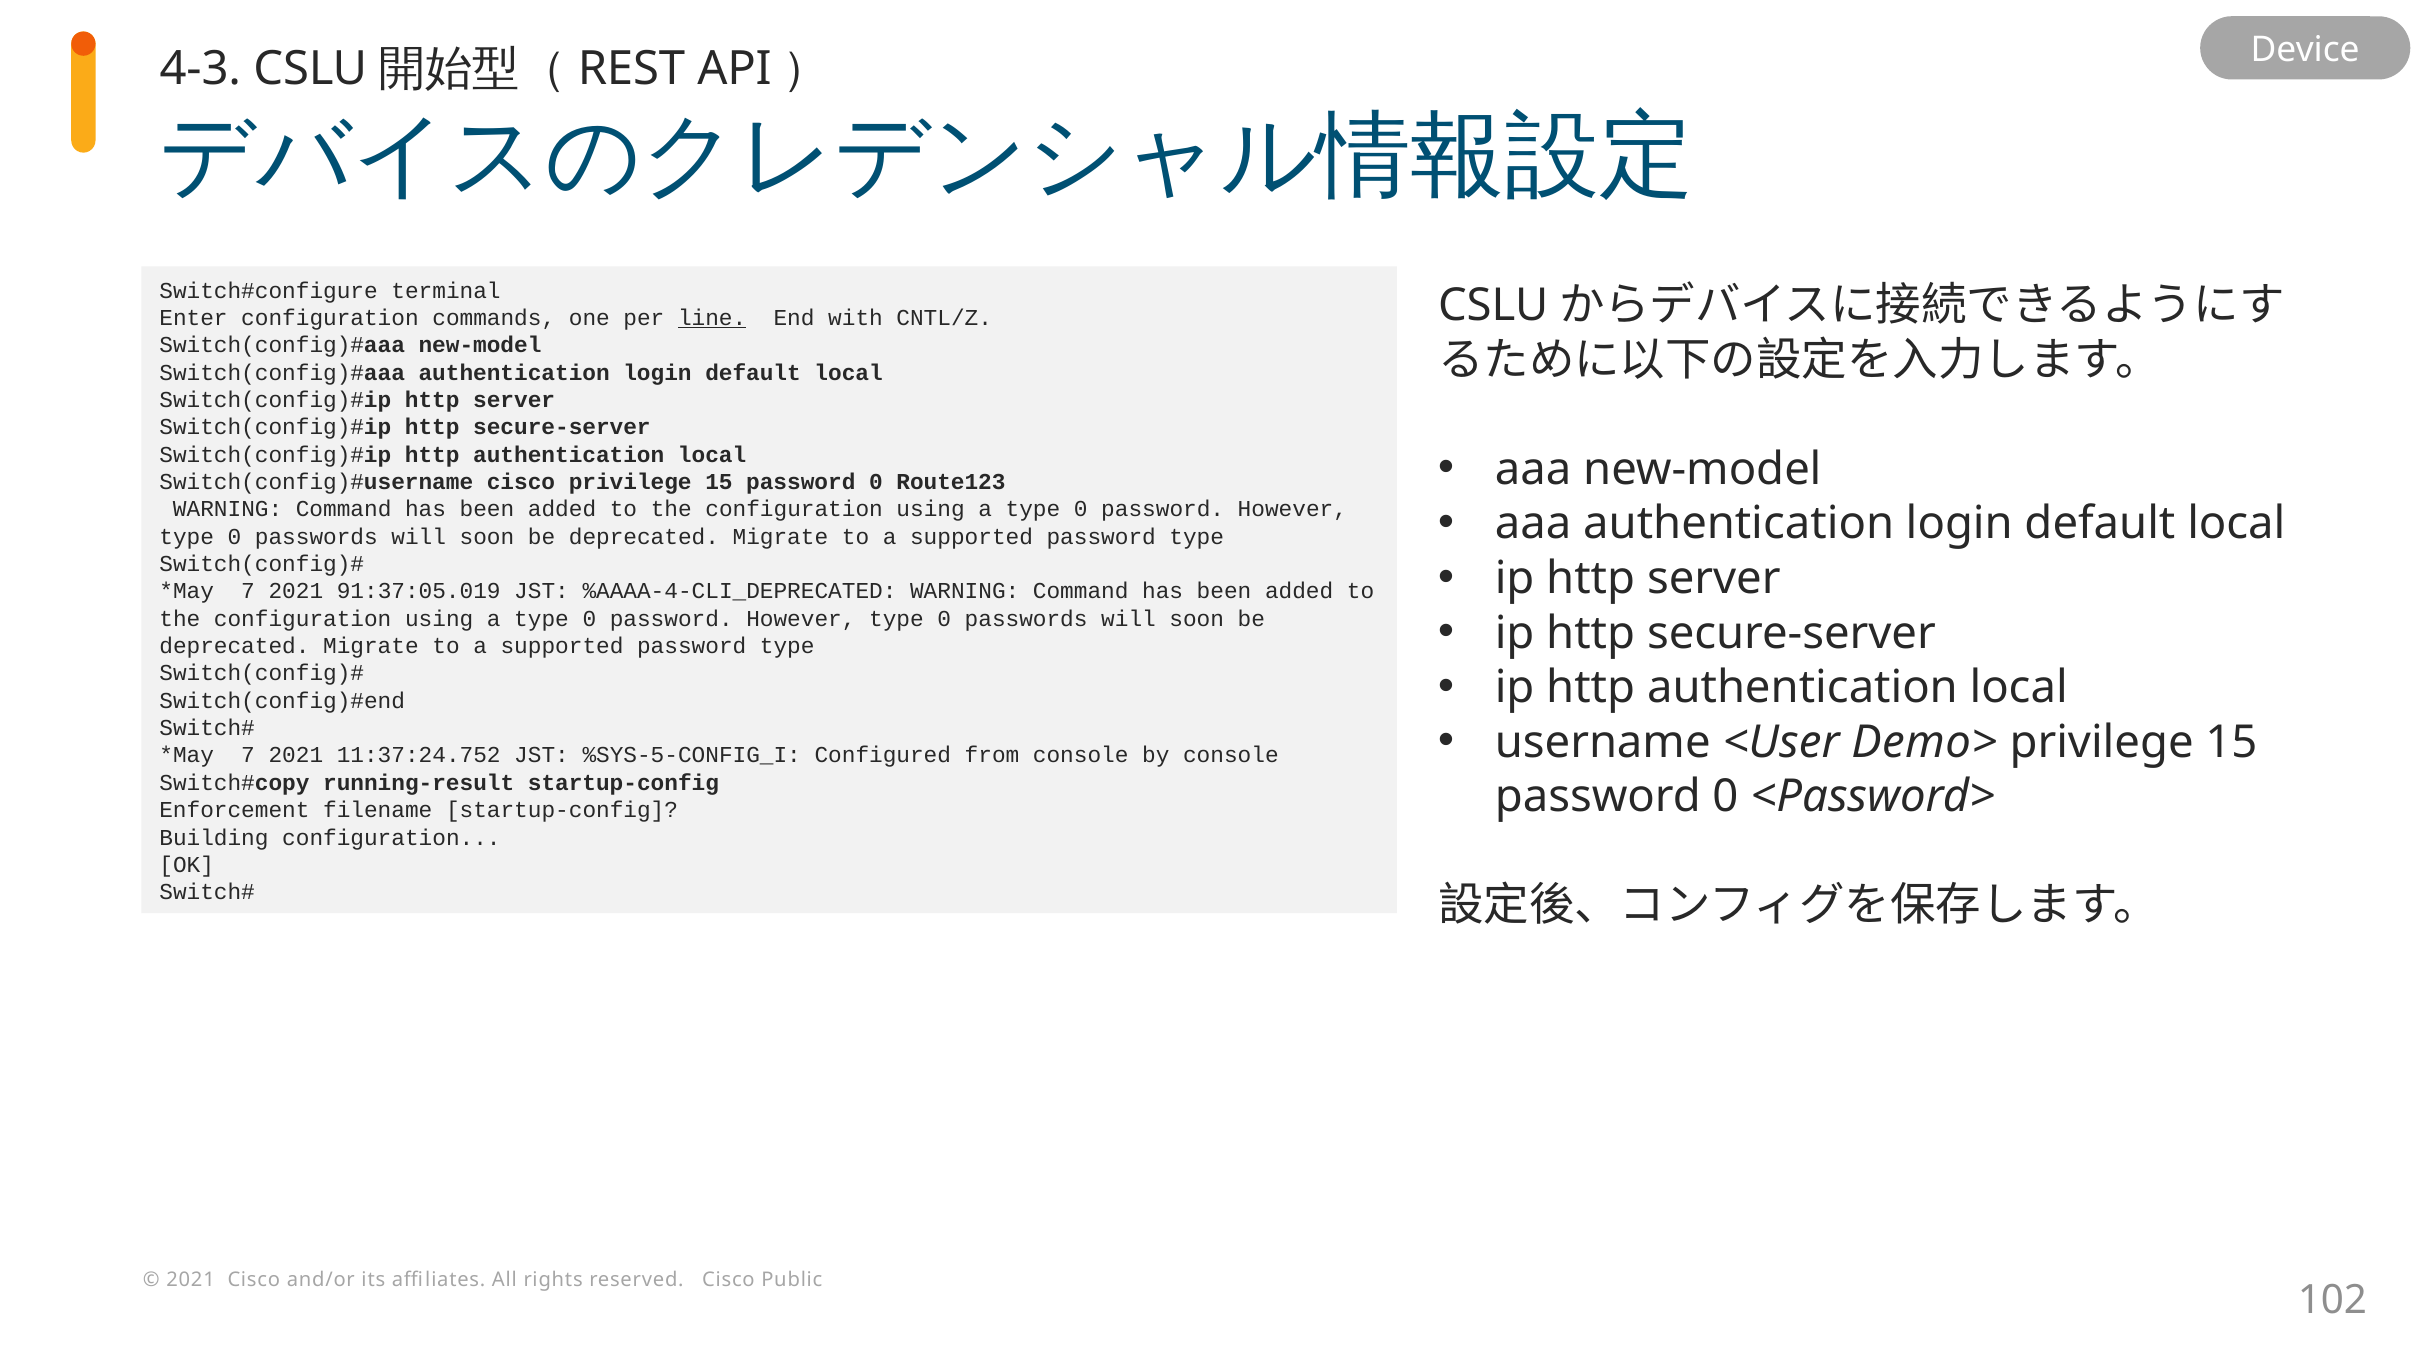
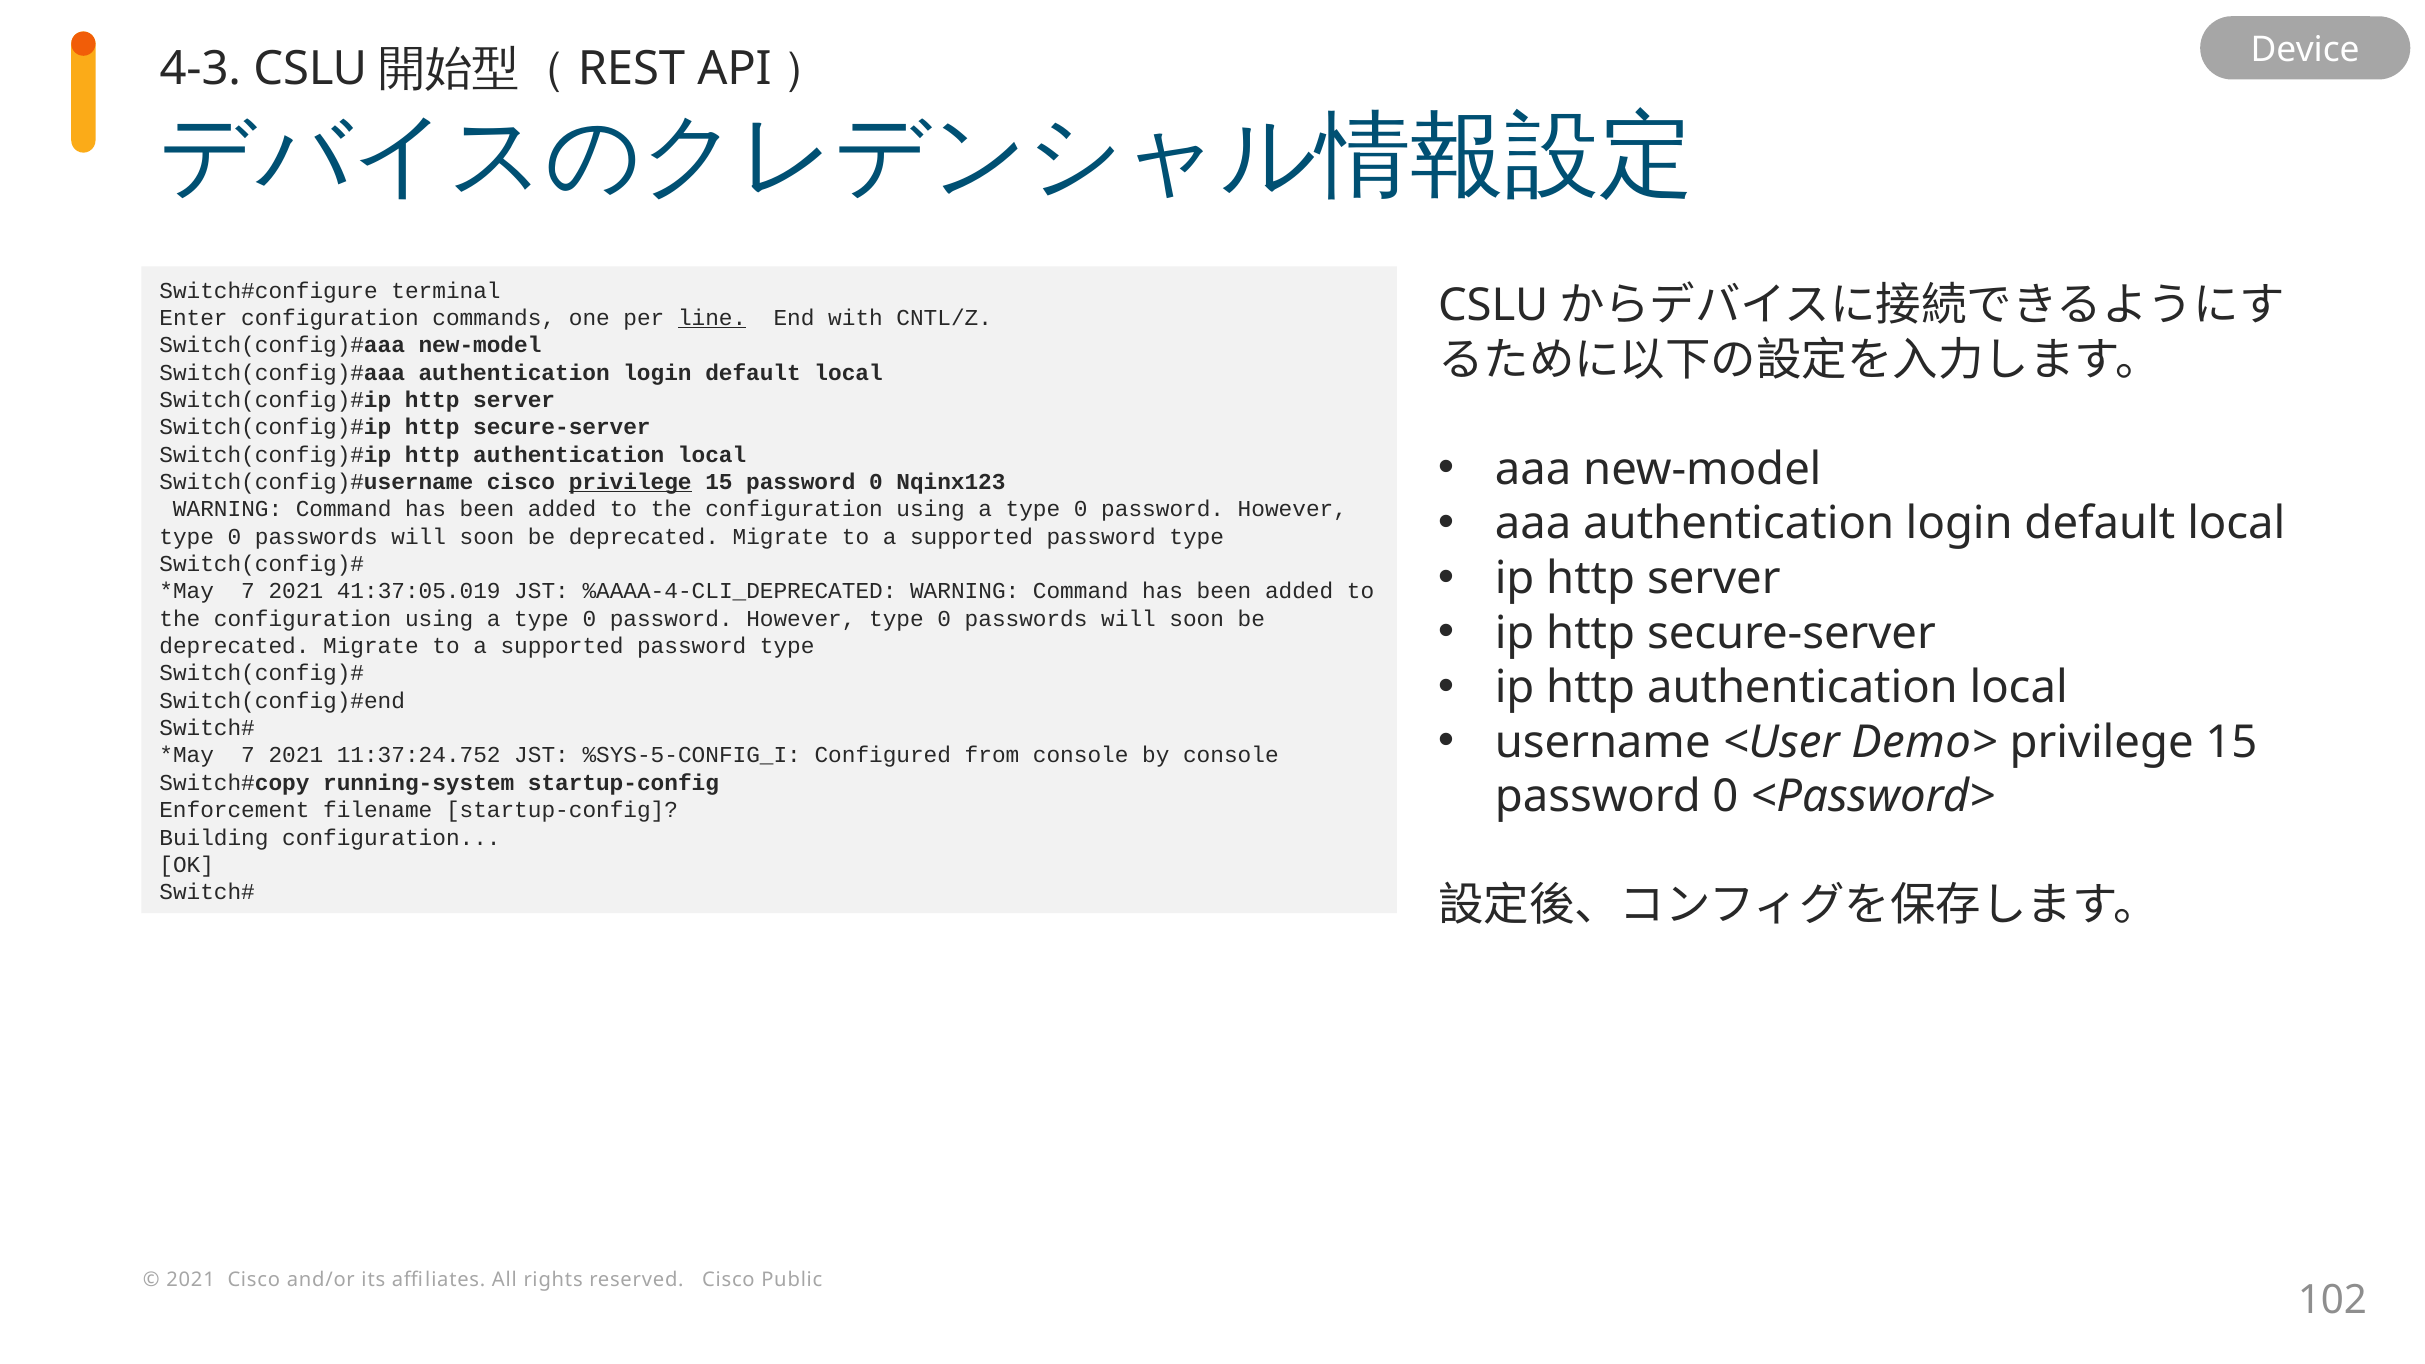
privilege at (630, 482) underline: none -> present
Route123: Route123 -> Nqinx123
91:37:05.019: 91:37:05.019 -> 41:37:05.019
running-result: running-result -> running-system
